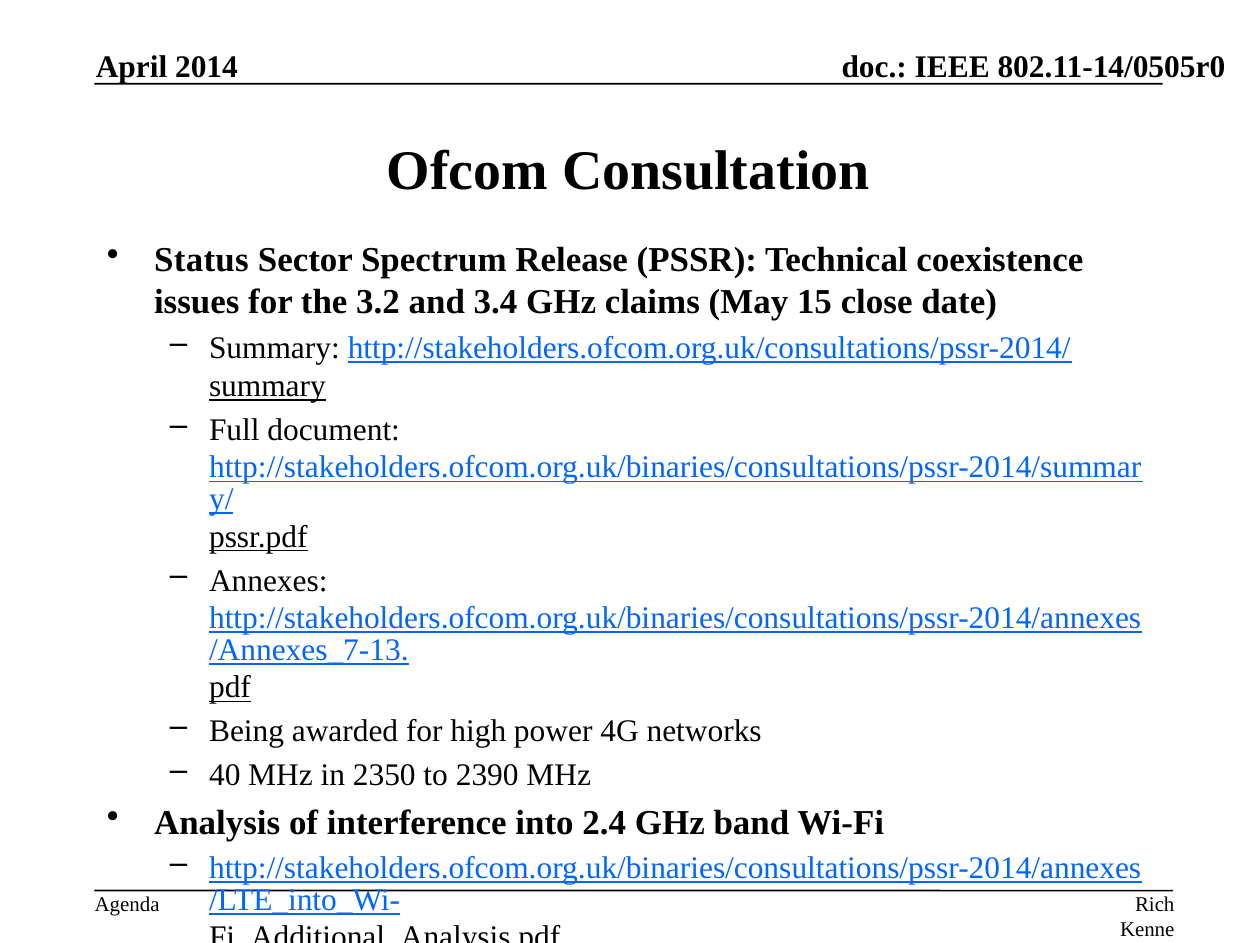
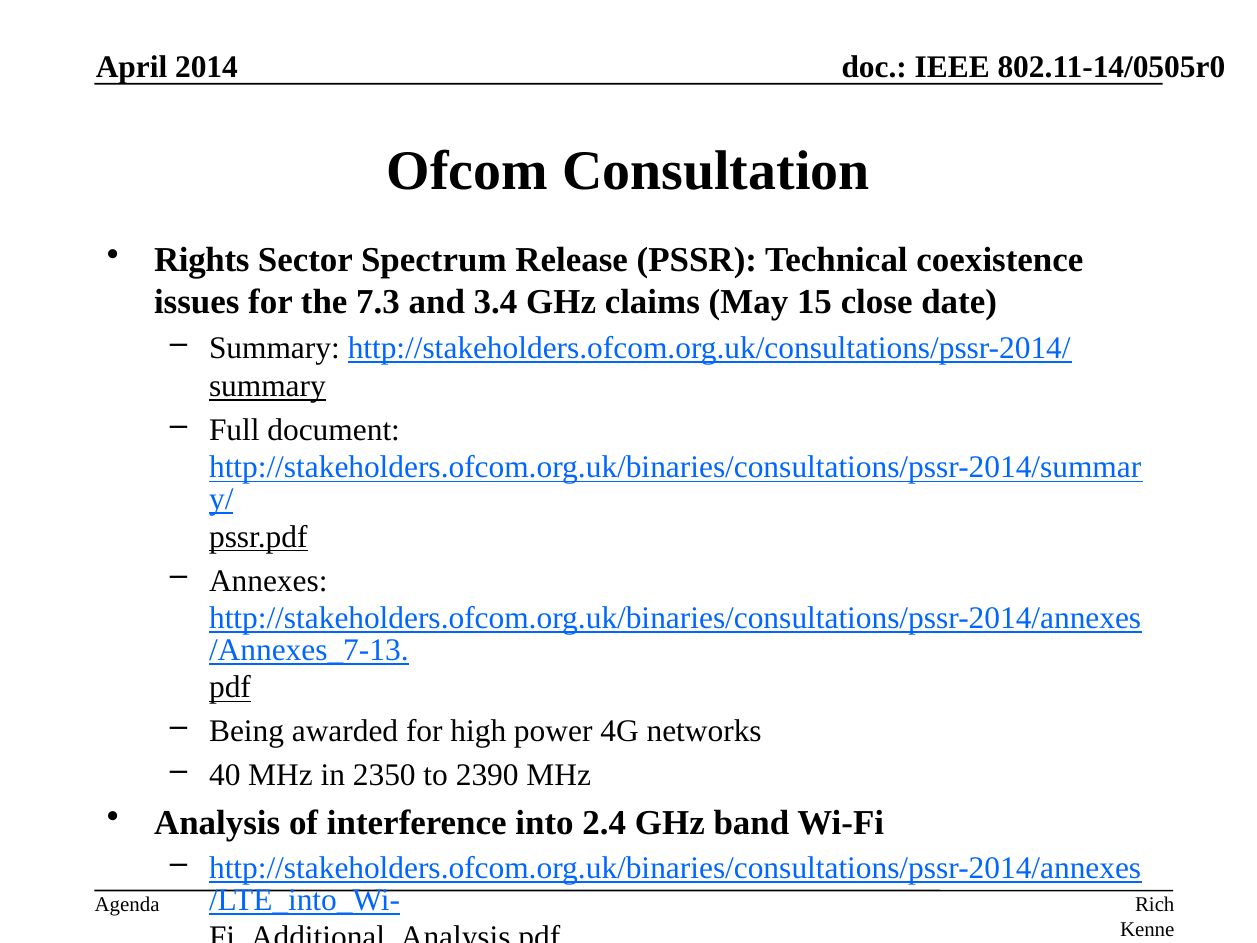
Status: Status -> Rights
3.2: 3.2 -> 7.3
